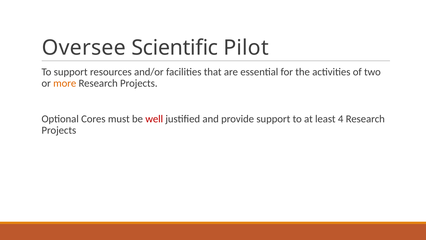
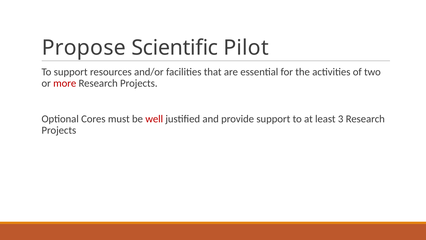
Oversee: Oversee -> Propose
more colour: orange -> red
4: 4 -> 3
